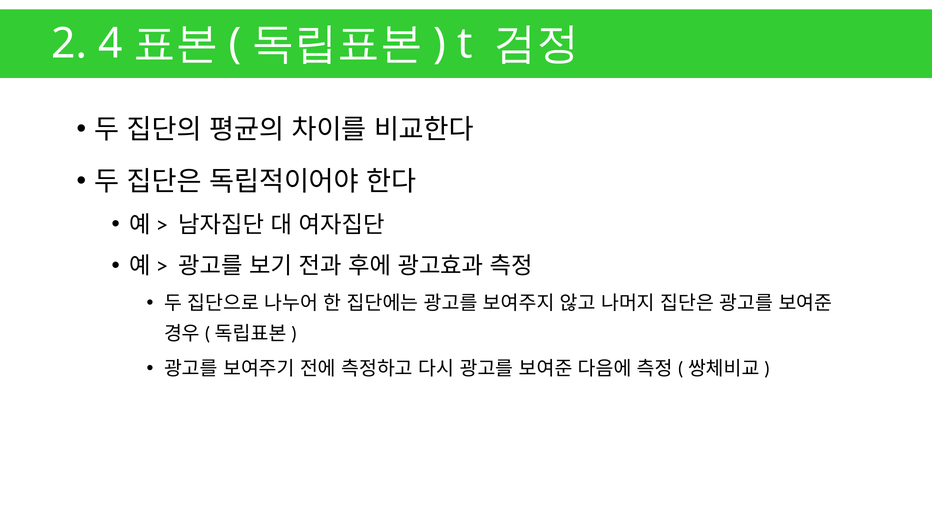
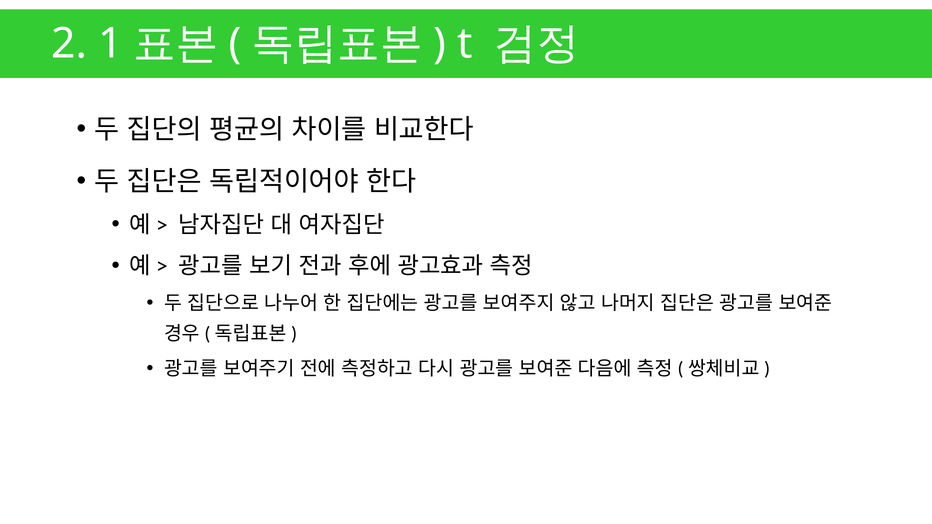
4: 4 -> 1
